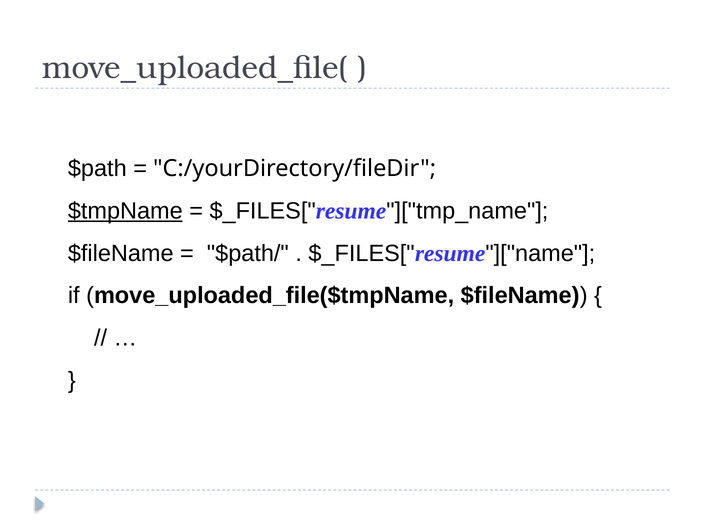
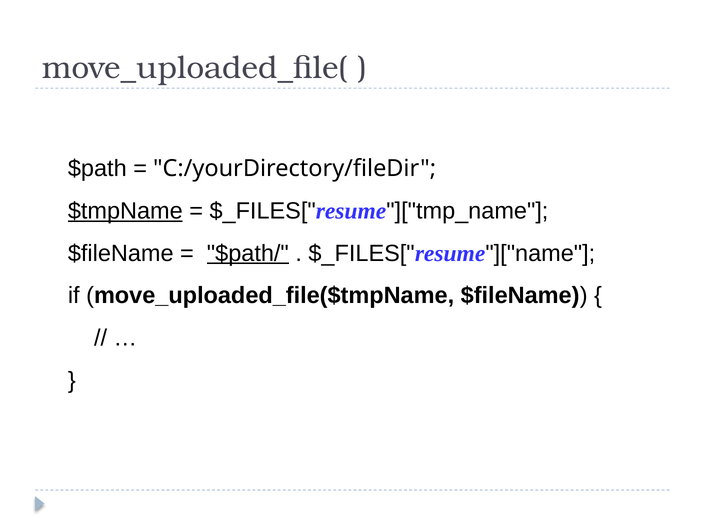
$path/ underline: none -> present
